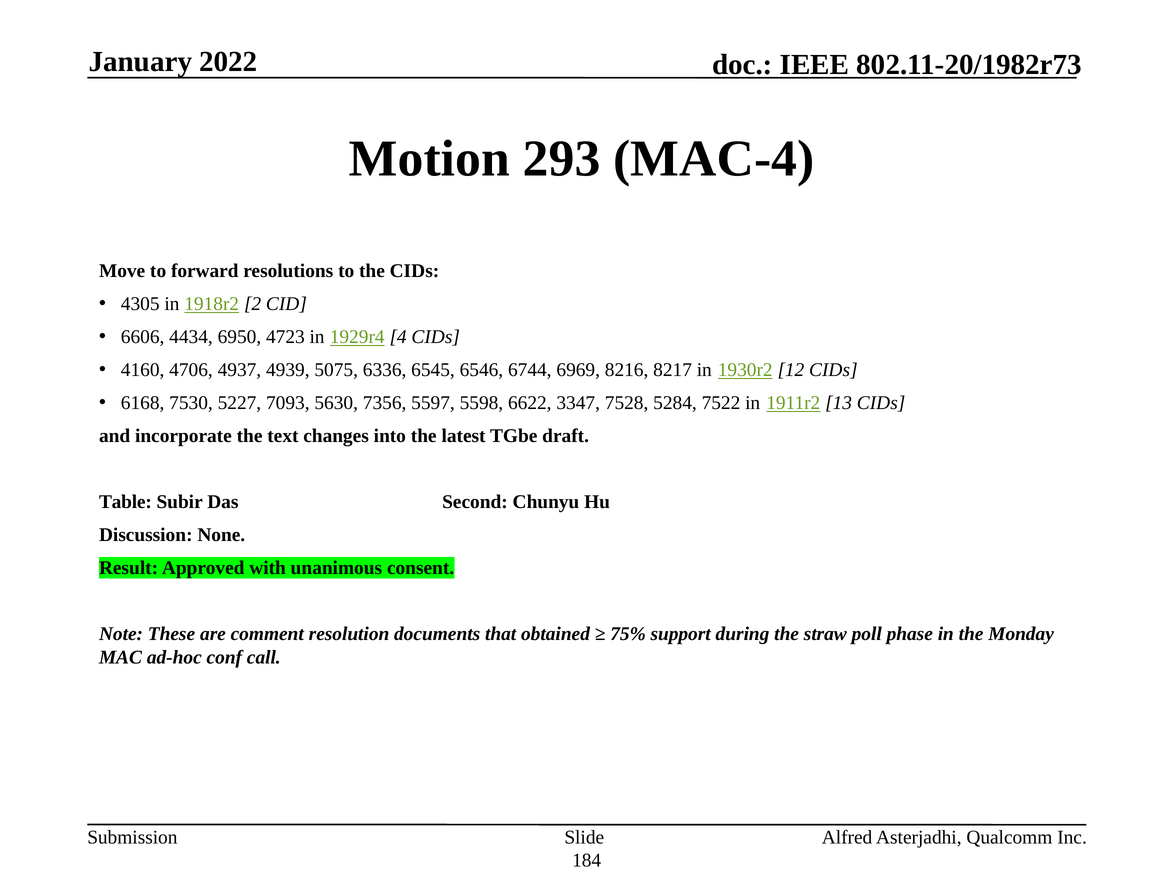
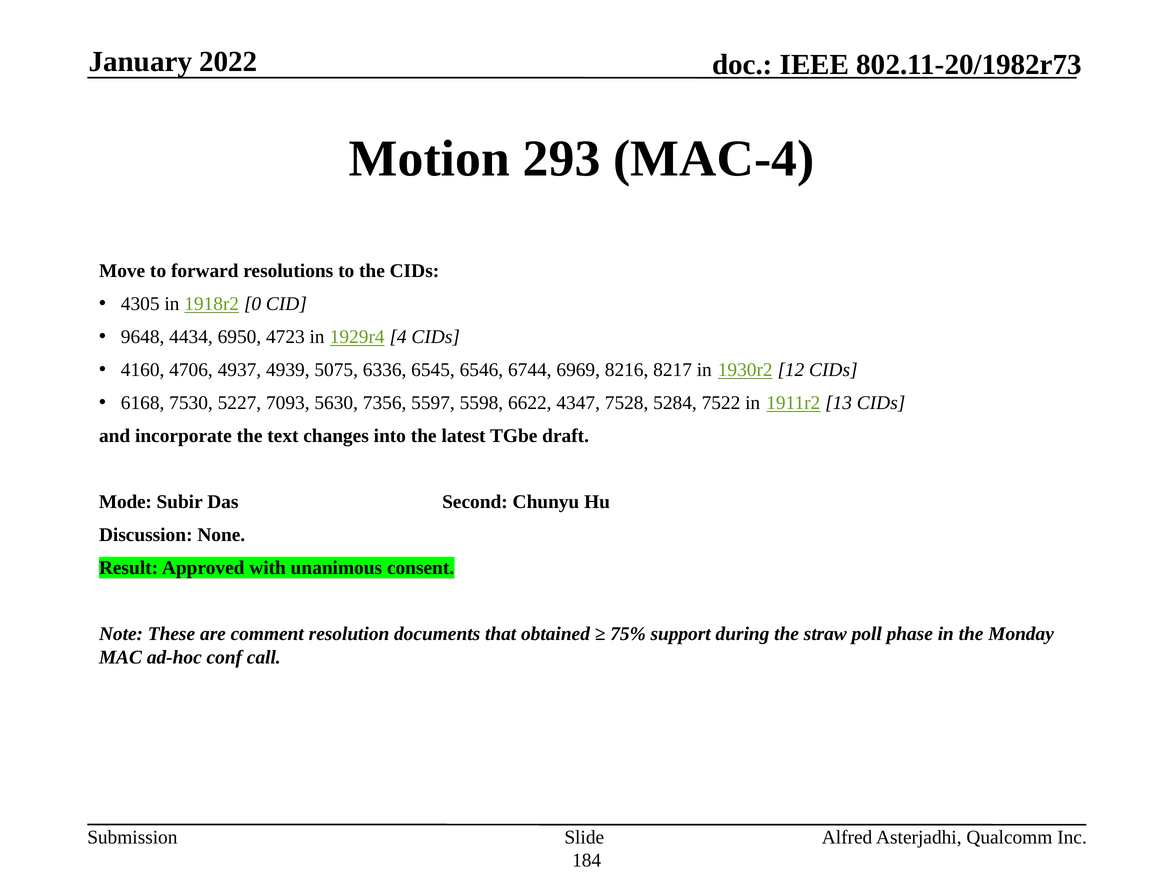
2: 2 -> 0
6606: 6606 -> 9648
3347: 3347 -> 4347
Table: Table -> Mode
